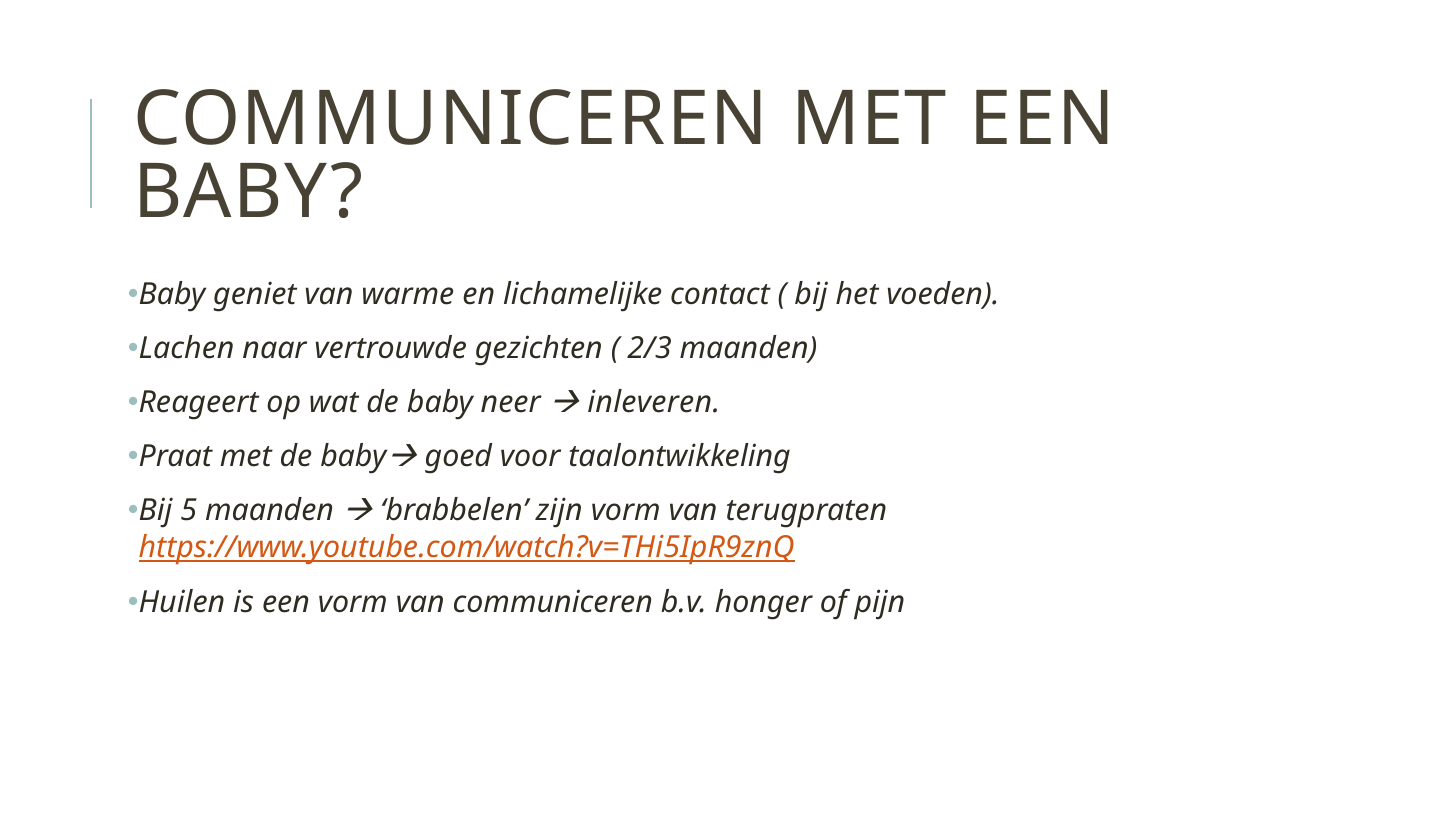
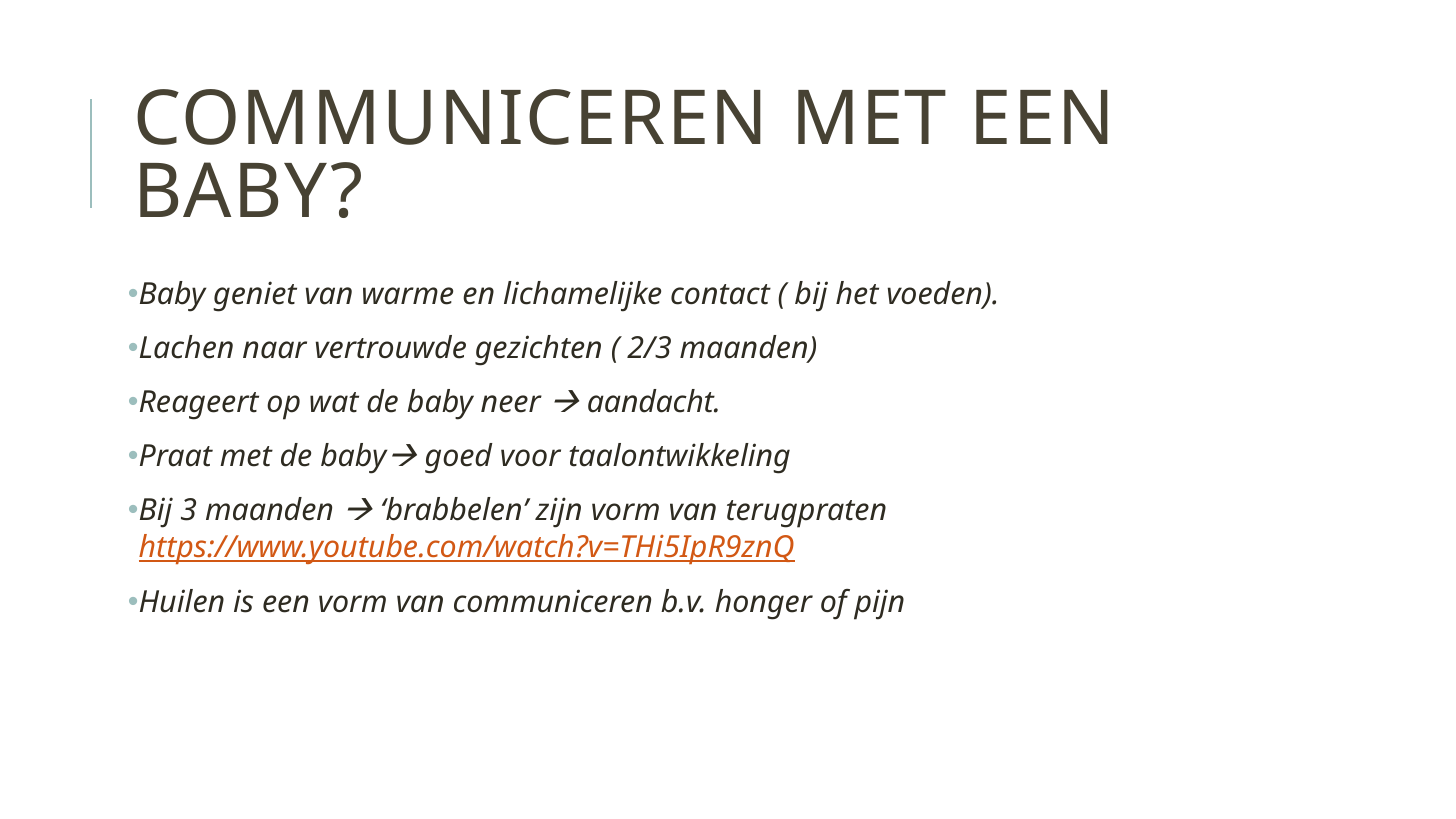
inleveren: inleveren -> aandacht
5: 5 -> 3
